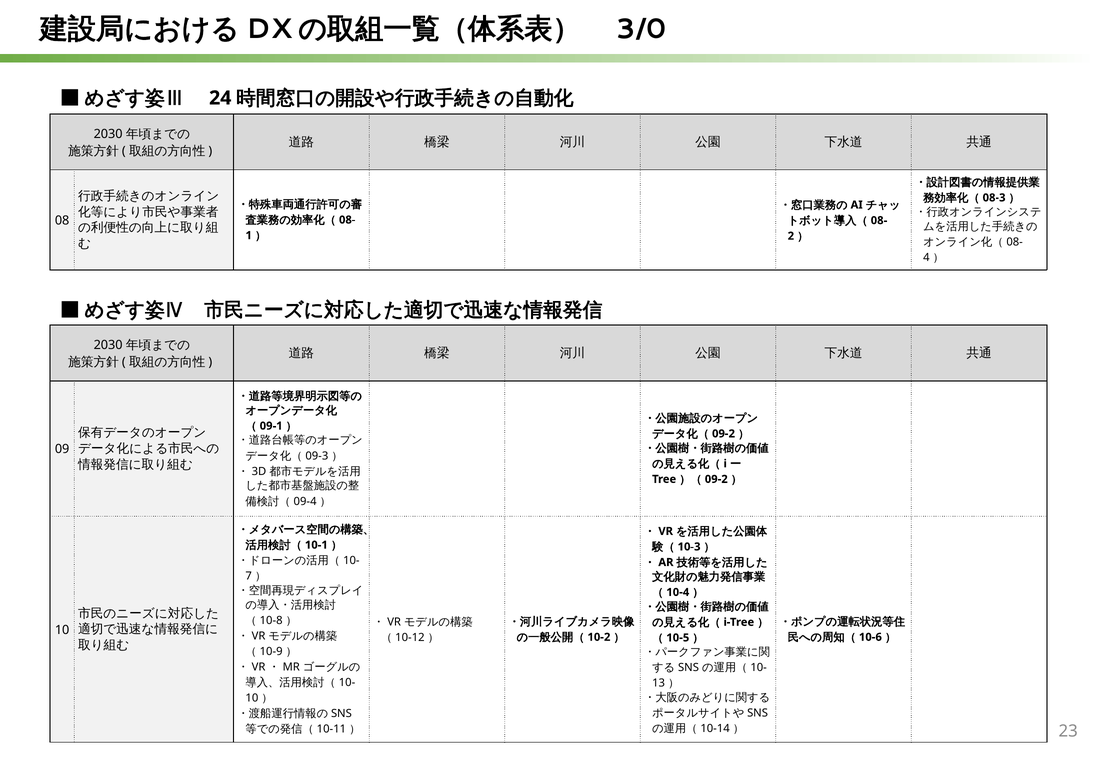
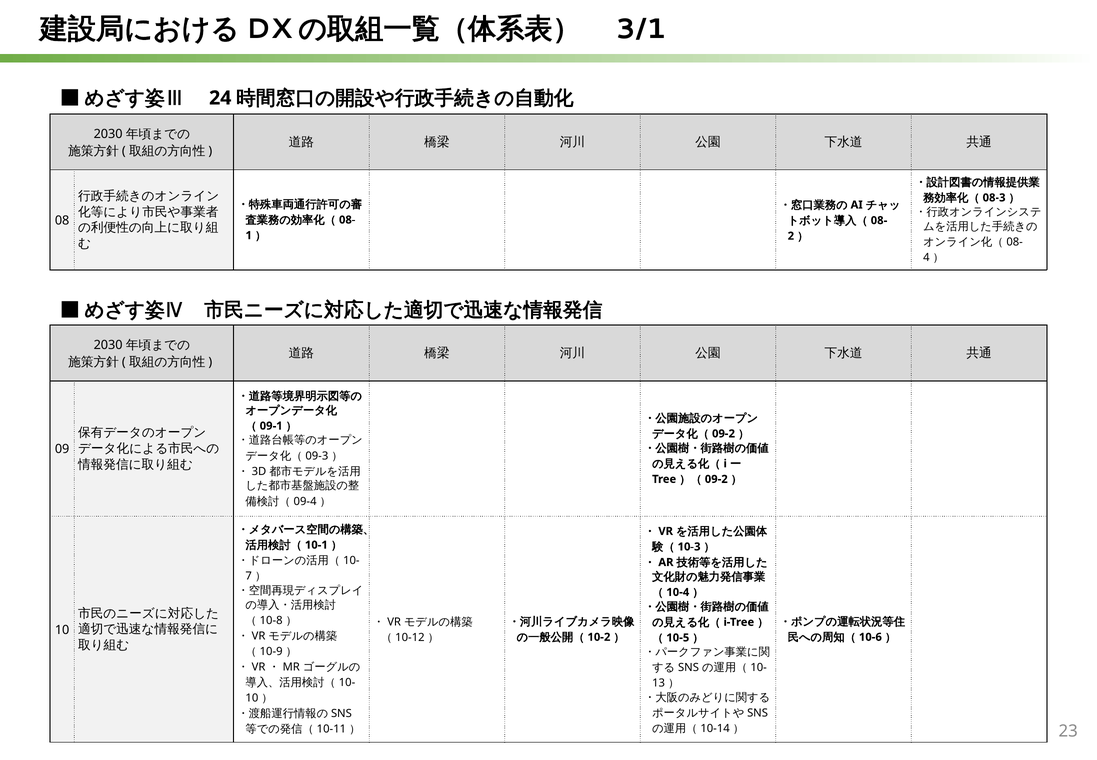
3/0: 3/0 -> 3/1
